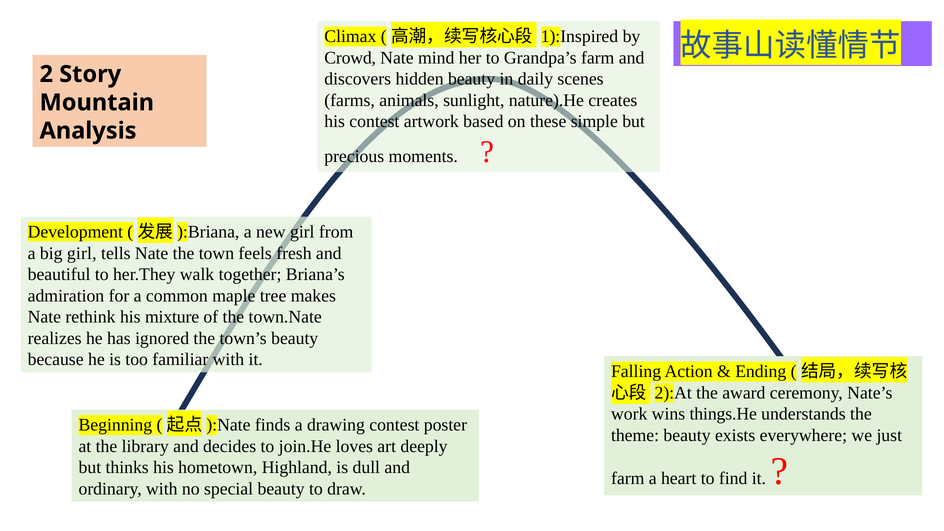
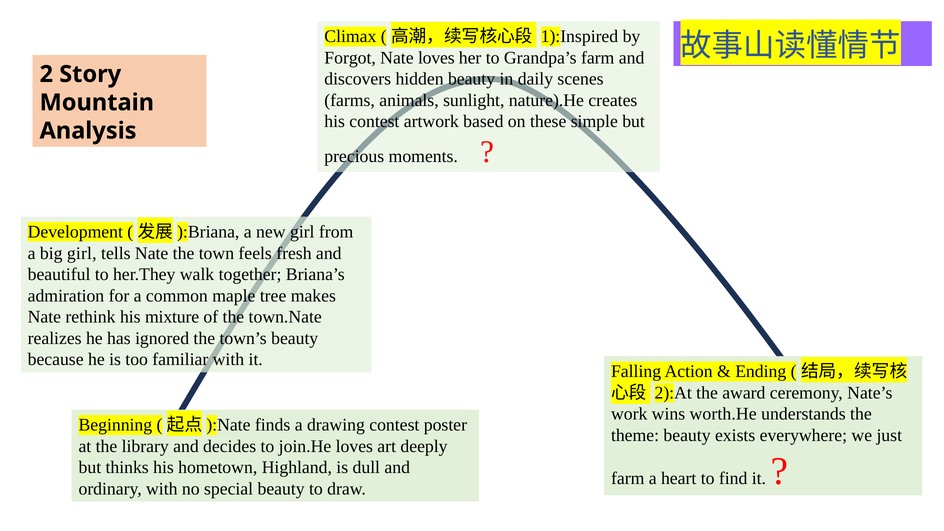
Crowd: Crowd -> Forgot
Nate mind: mind -> loves
things.He: things.He -> worth.He
